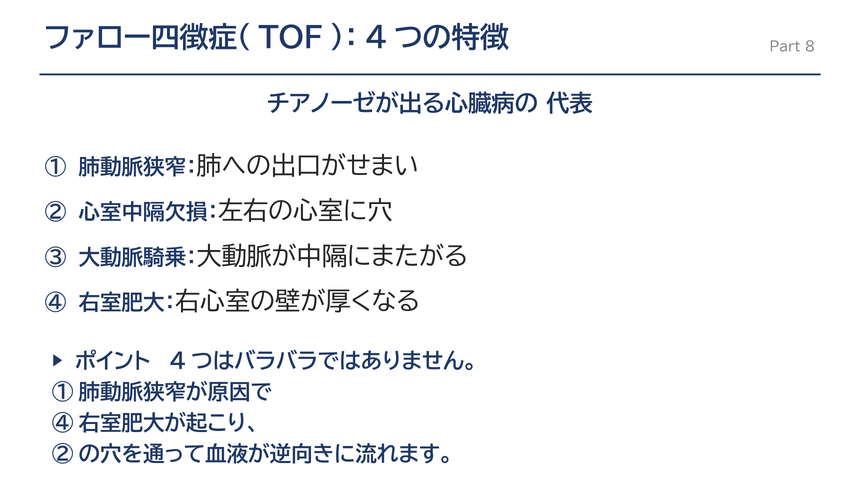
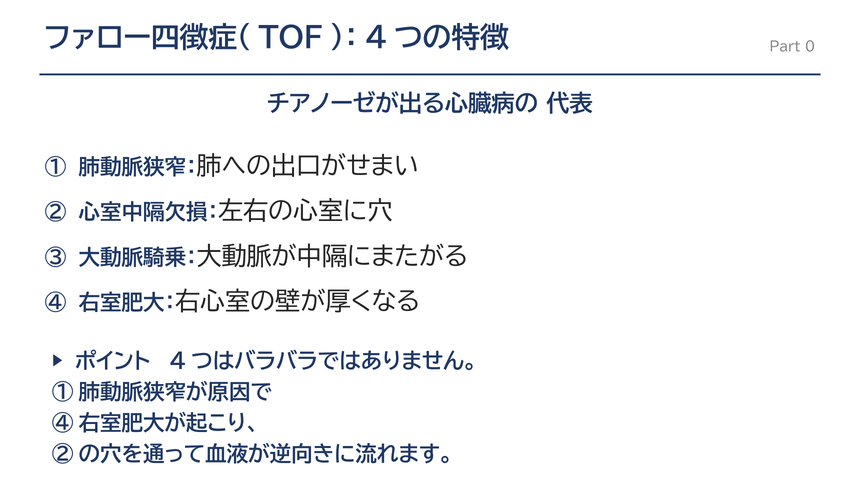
8: 8 -> 0
